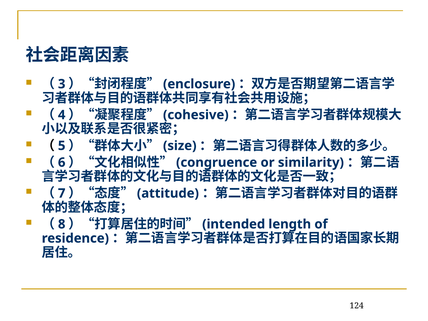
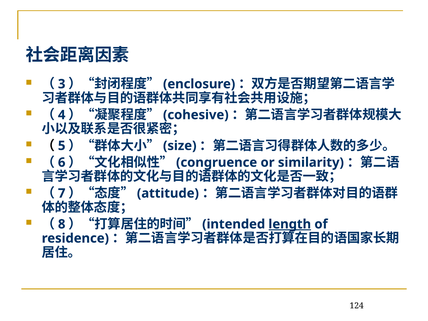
length underline: none -> present
